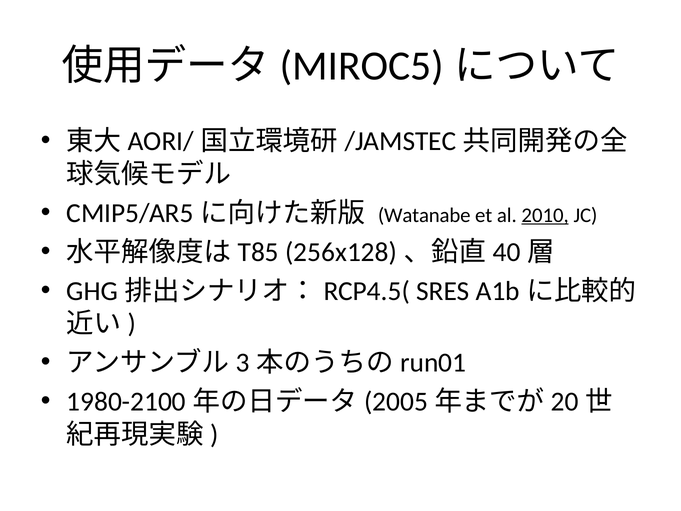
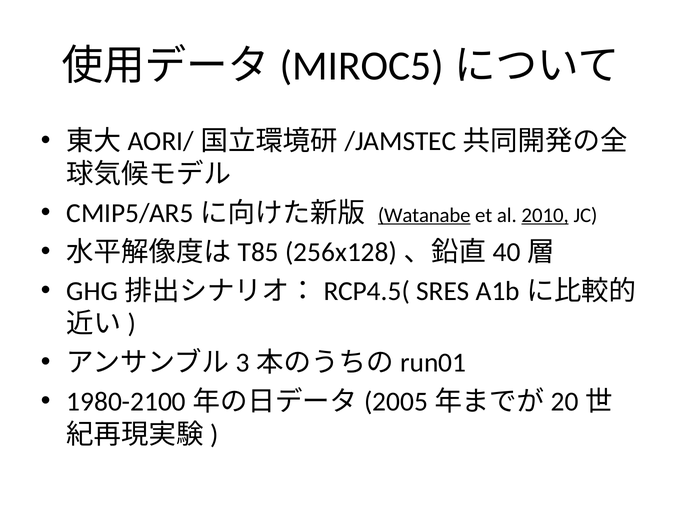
Watanabe underline: none -> present
